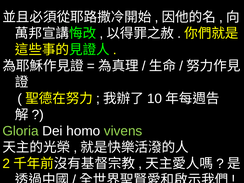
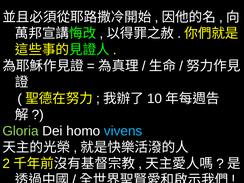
vivens colour: light green -> light blue
